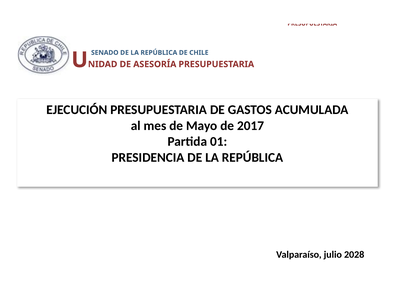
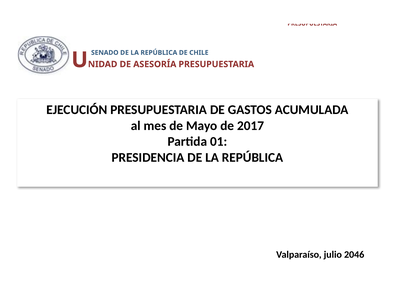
2028: 2028 -> 2046
